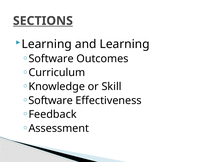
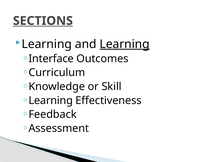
Learning at (125, 44) underline: none -> present
Software at (51, 59): Software -> Interface
Software at (51, 100): Software -> Learning
